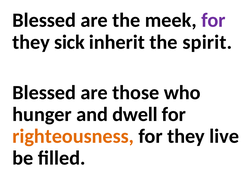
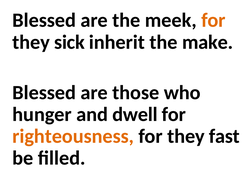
for at (213, 20) colour: purple -> orange
spirit: spirit -> make
live: live -> fast
